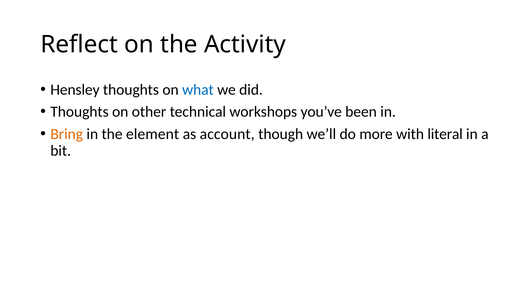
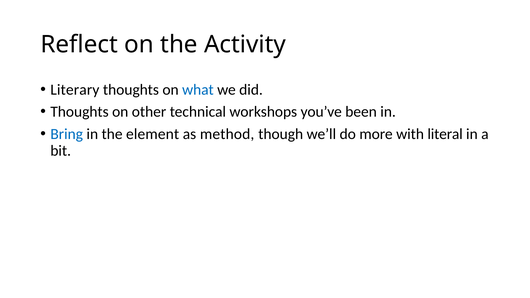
Hensley: Hensley -> Literary
Bring colour: orange -> blue
account: account -> method
